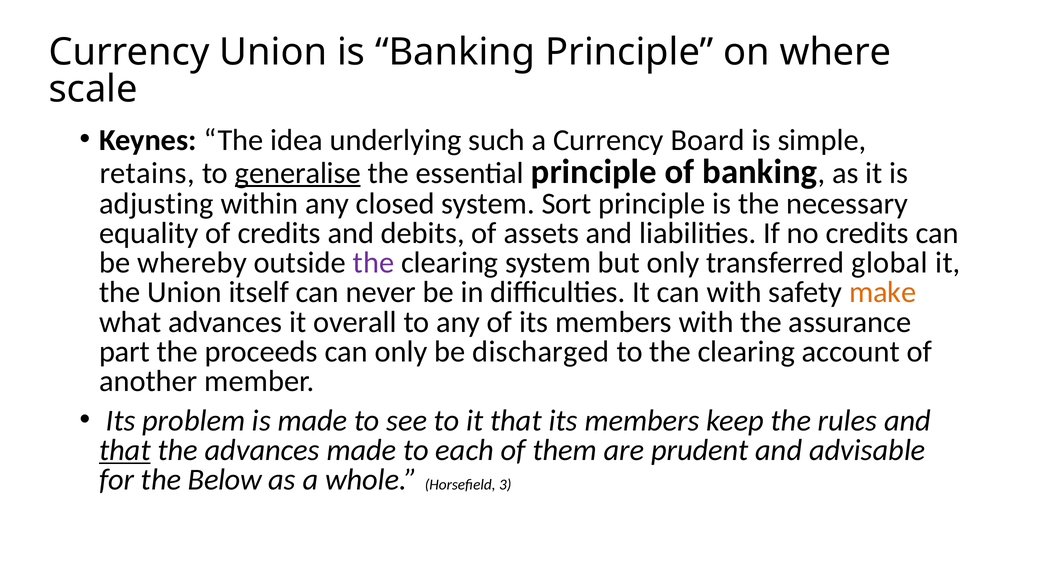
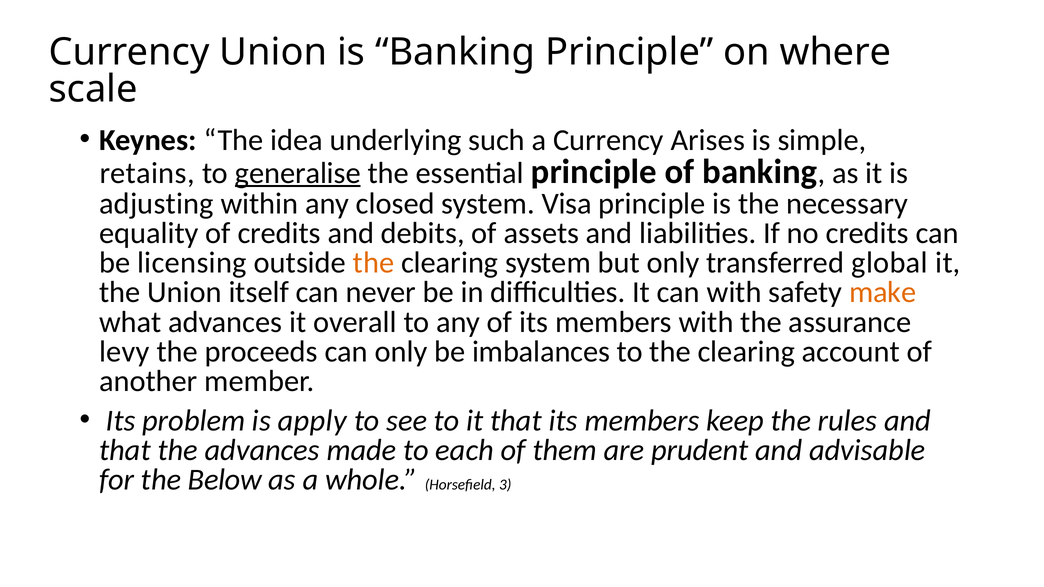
Board: Board -> Arises
Sort: Sort -> Visa
whereby: whereby -> licensing
the at (374, 263) colour: purple -> orange
part: part -> levy
discharged: discharged -> imbalances
is made: made -> apply
that at (125, 450) underline: present -> none
